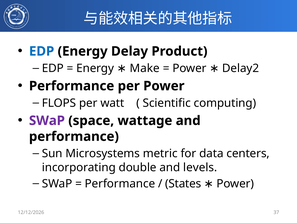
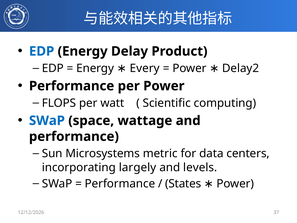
Make: Make -> Every
SWaP at (47, 121) colour: purple -> blue
double: double -> largely
